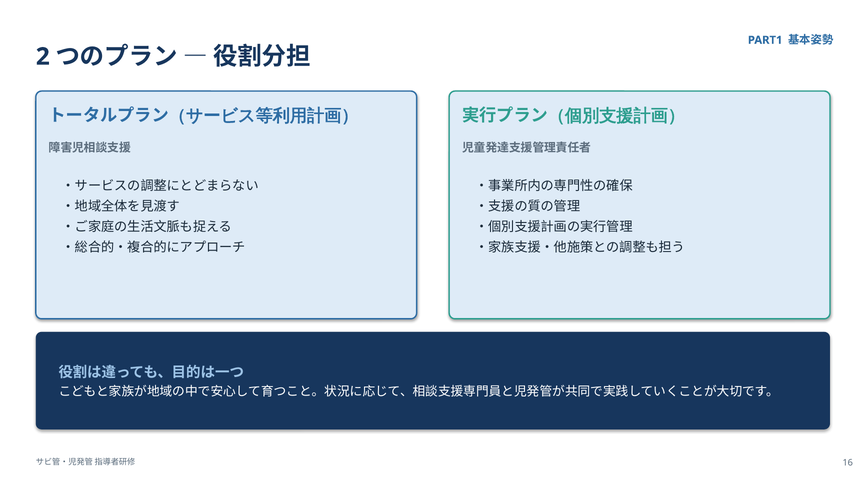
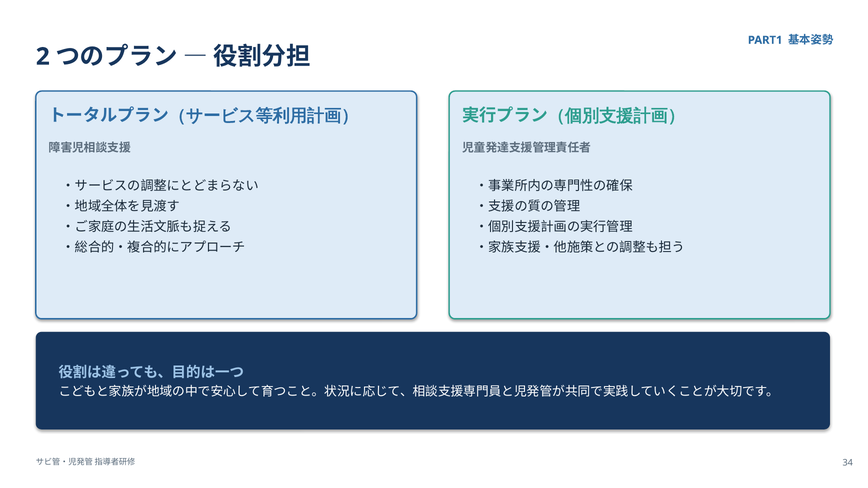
16: 16 -> 34
